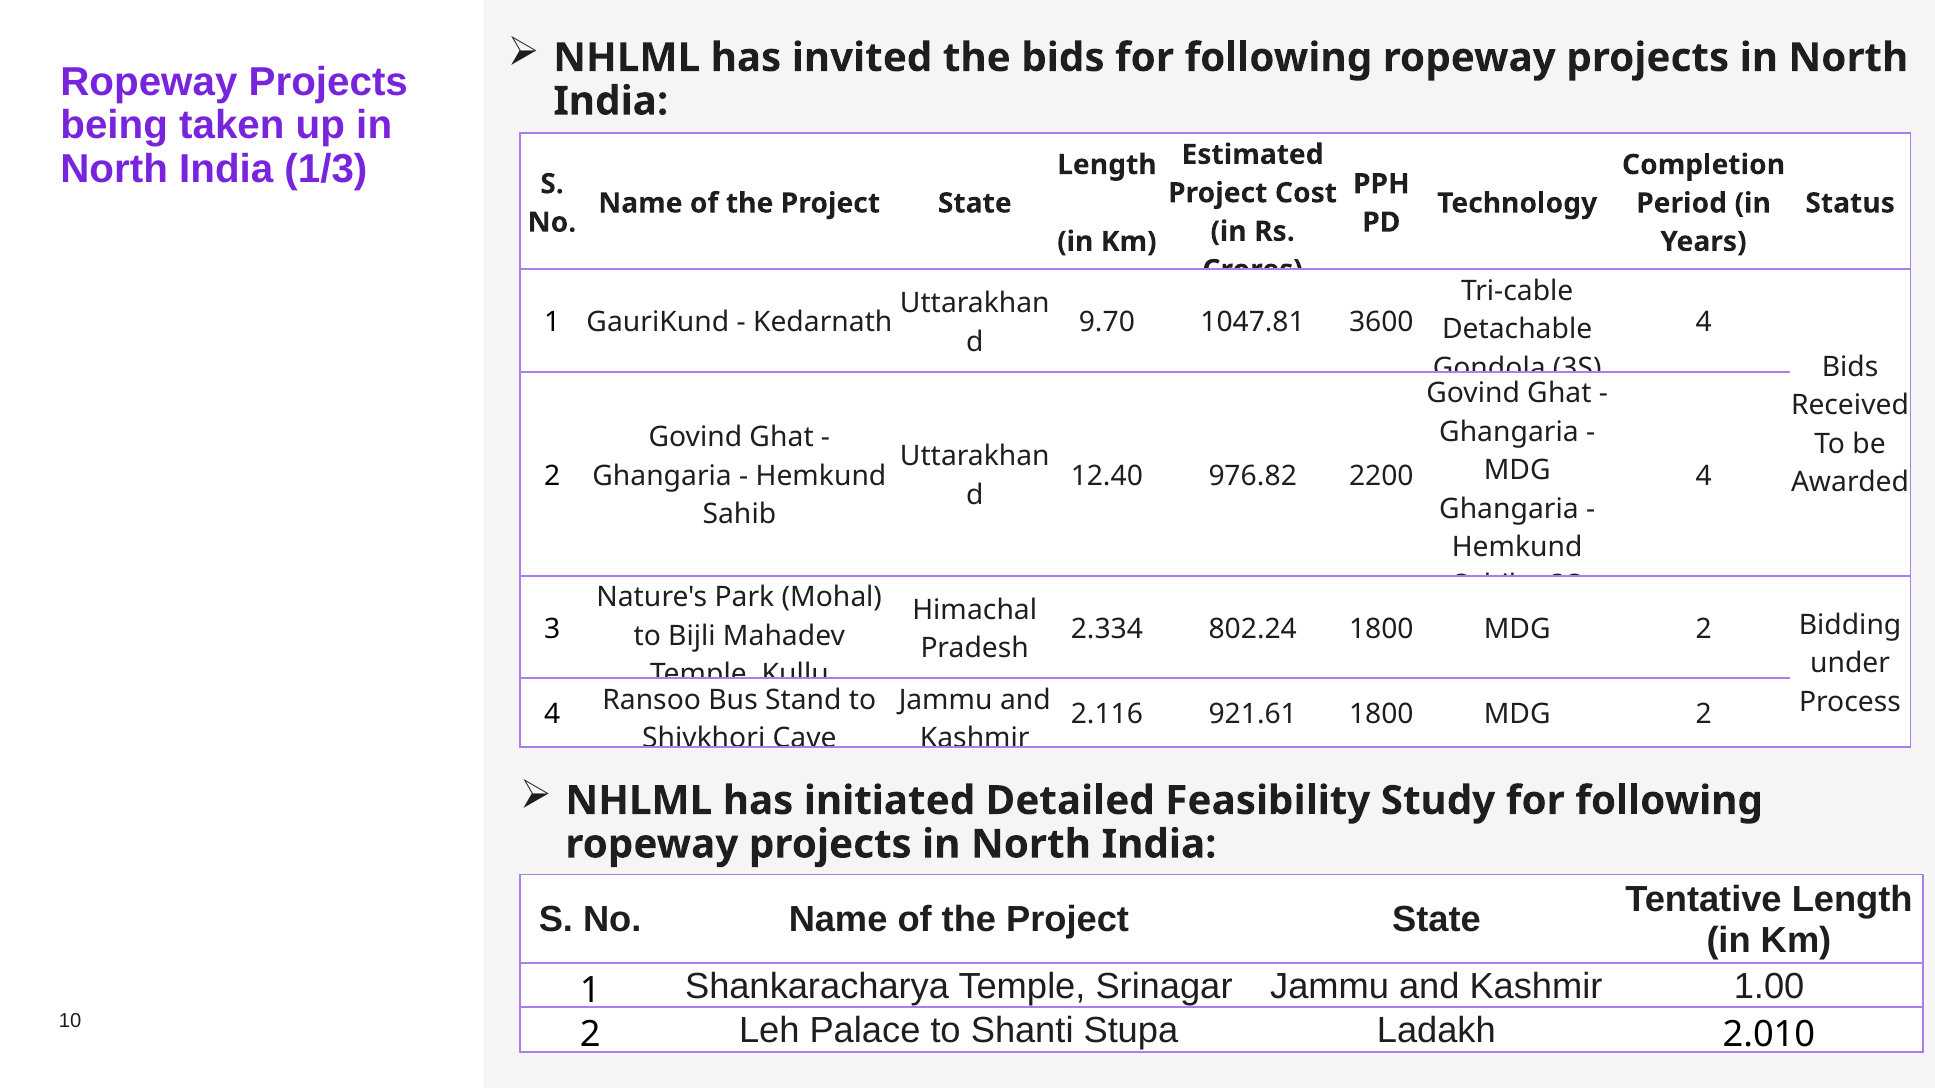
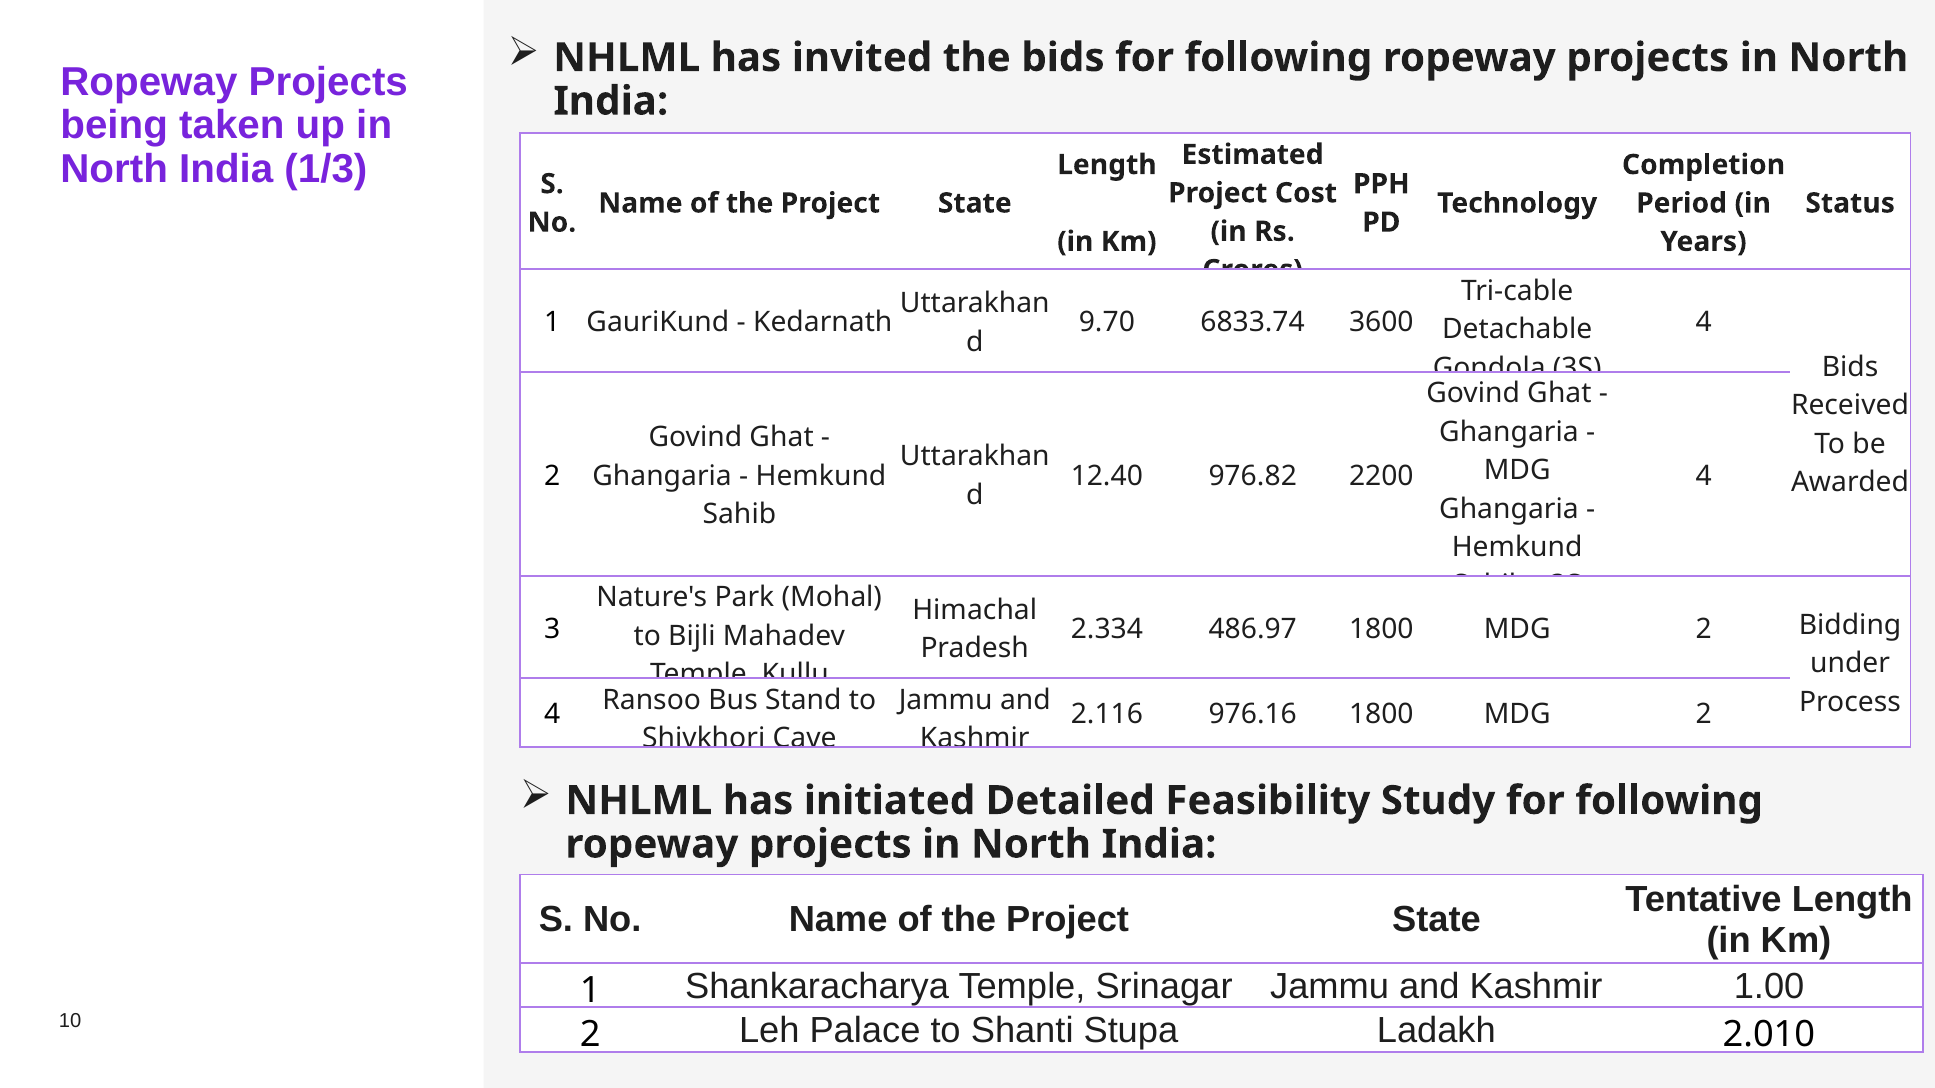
1047.81: 1047.81 -> 6833.74
802.24: 802.24 -> 486.97
921.61: 921.61 -> 976.16
